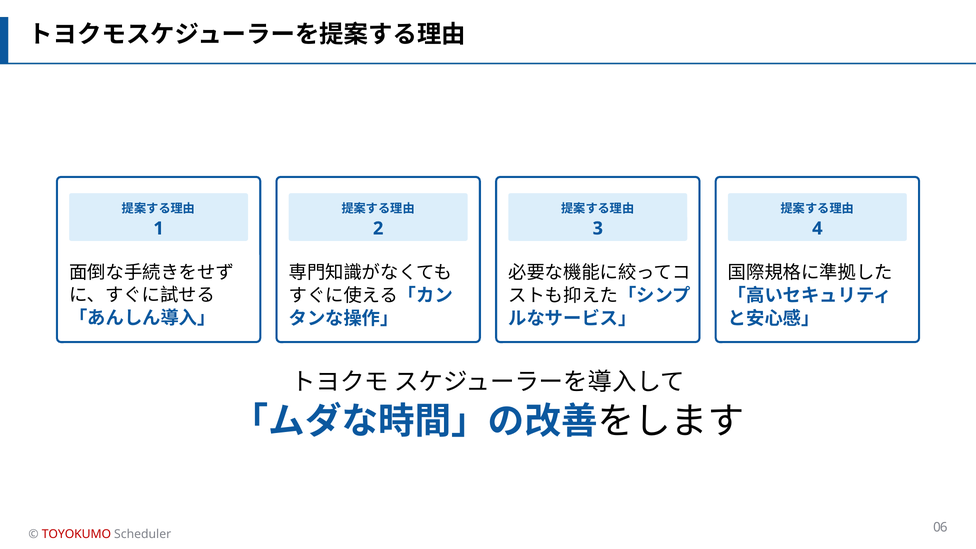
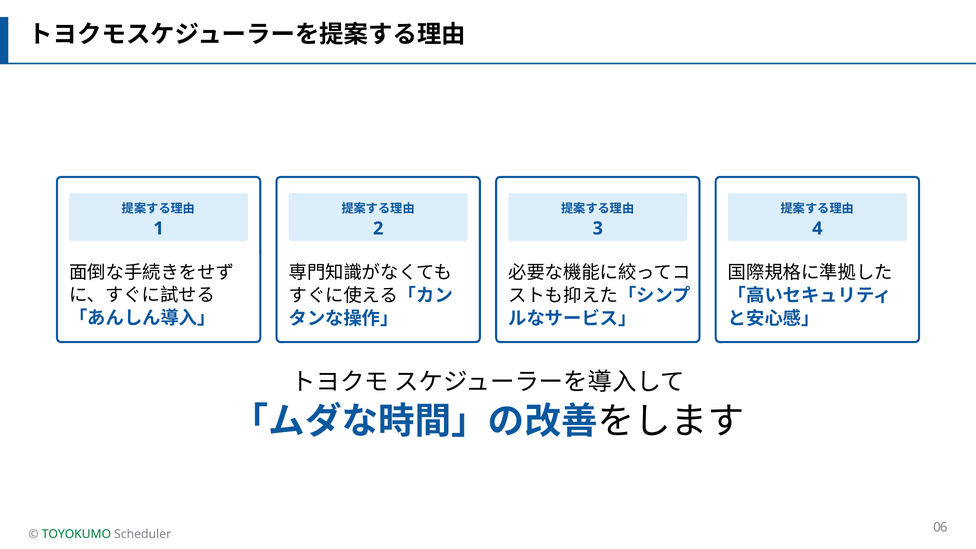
TOYOKUMO colour: red -> green
